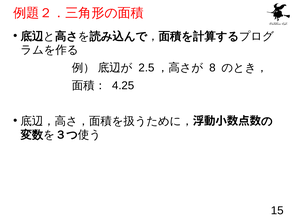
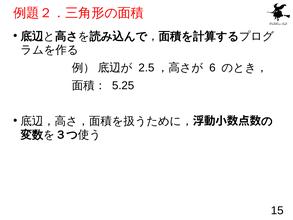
8: 8 -> 6
4.25: 4.25 -> 5.25
